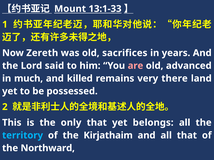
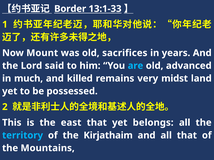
Mount: Mount -> Border
Zereth: Zereth -> Mount
are colour: pink -> light blue
there: there -> midst
only: only -> east
Northward: Northward -> Mountains
